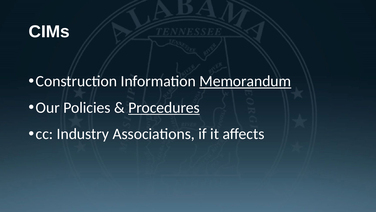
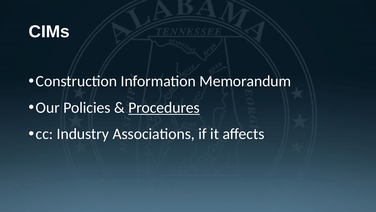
Memorandum underline: present -> none
